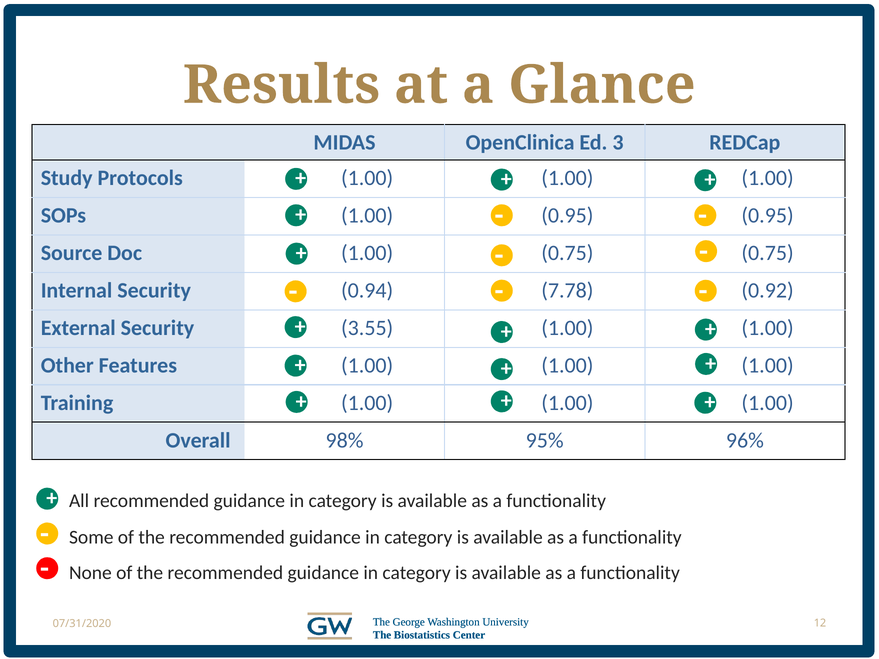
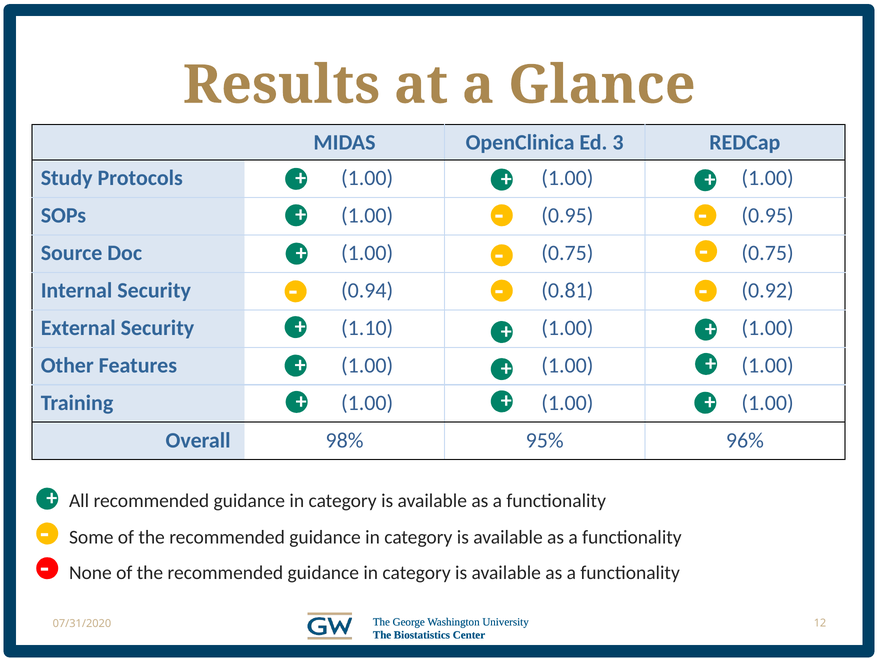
7.78: 7.78 -> 0.81
3.55: 3.55 -> 1.10
